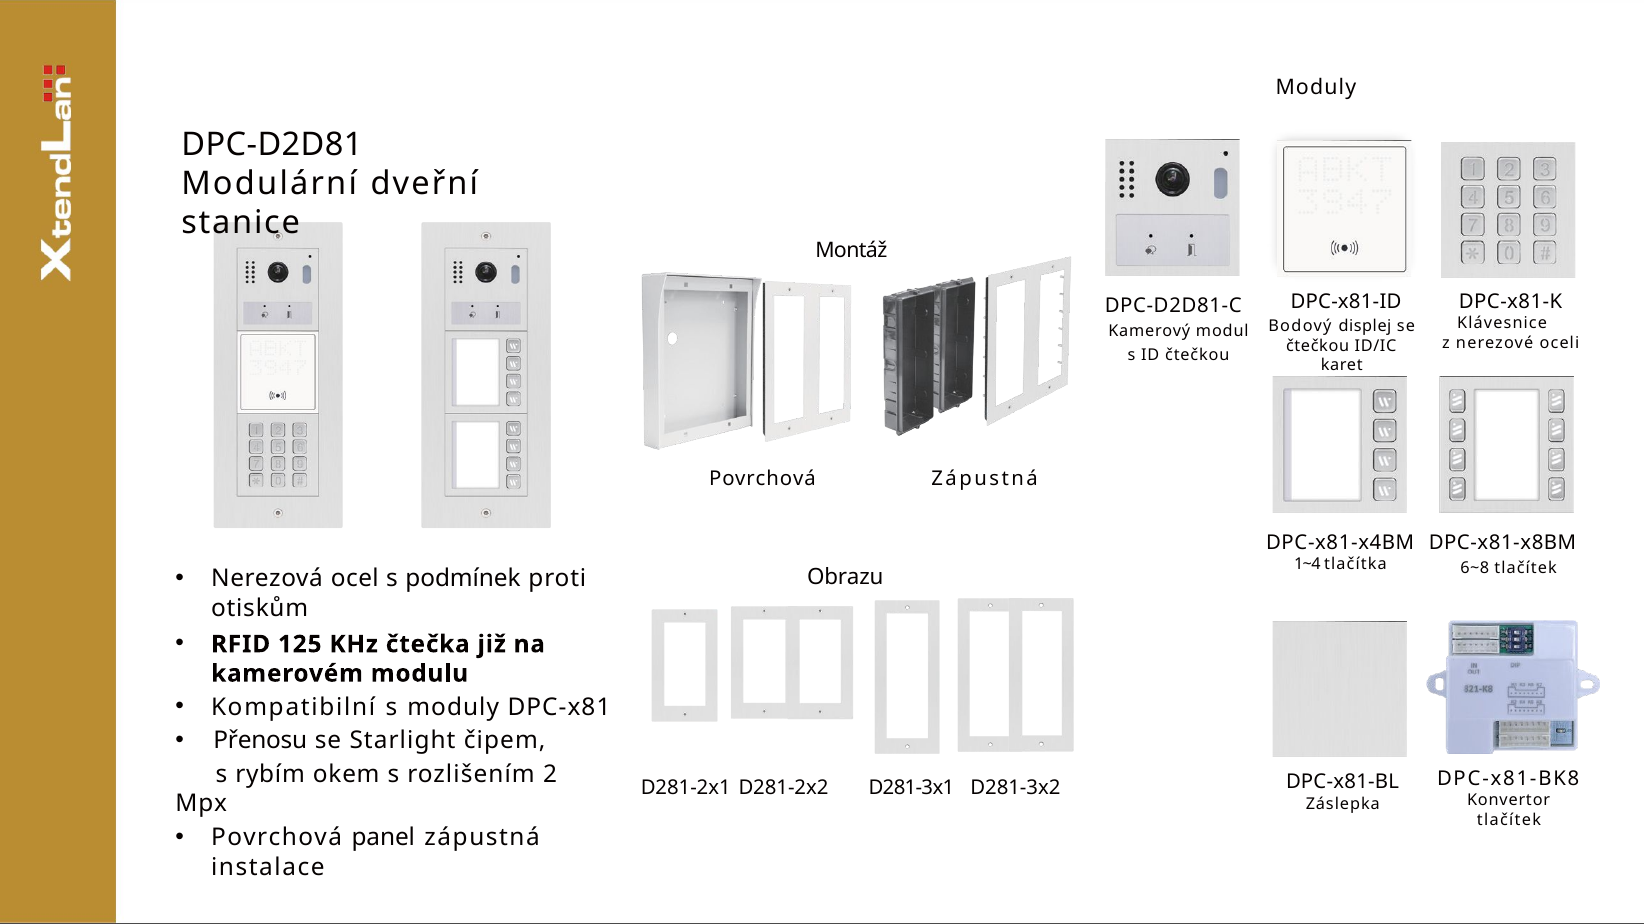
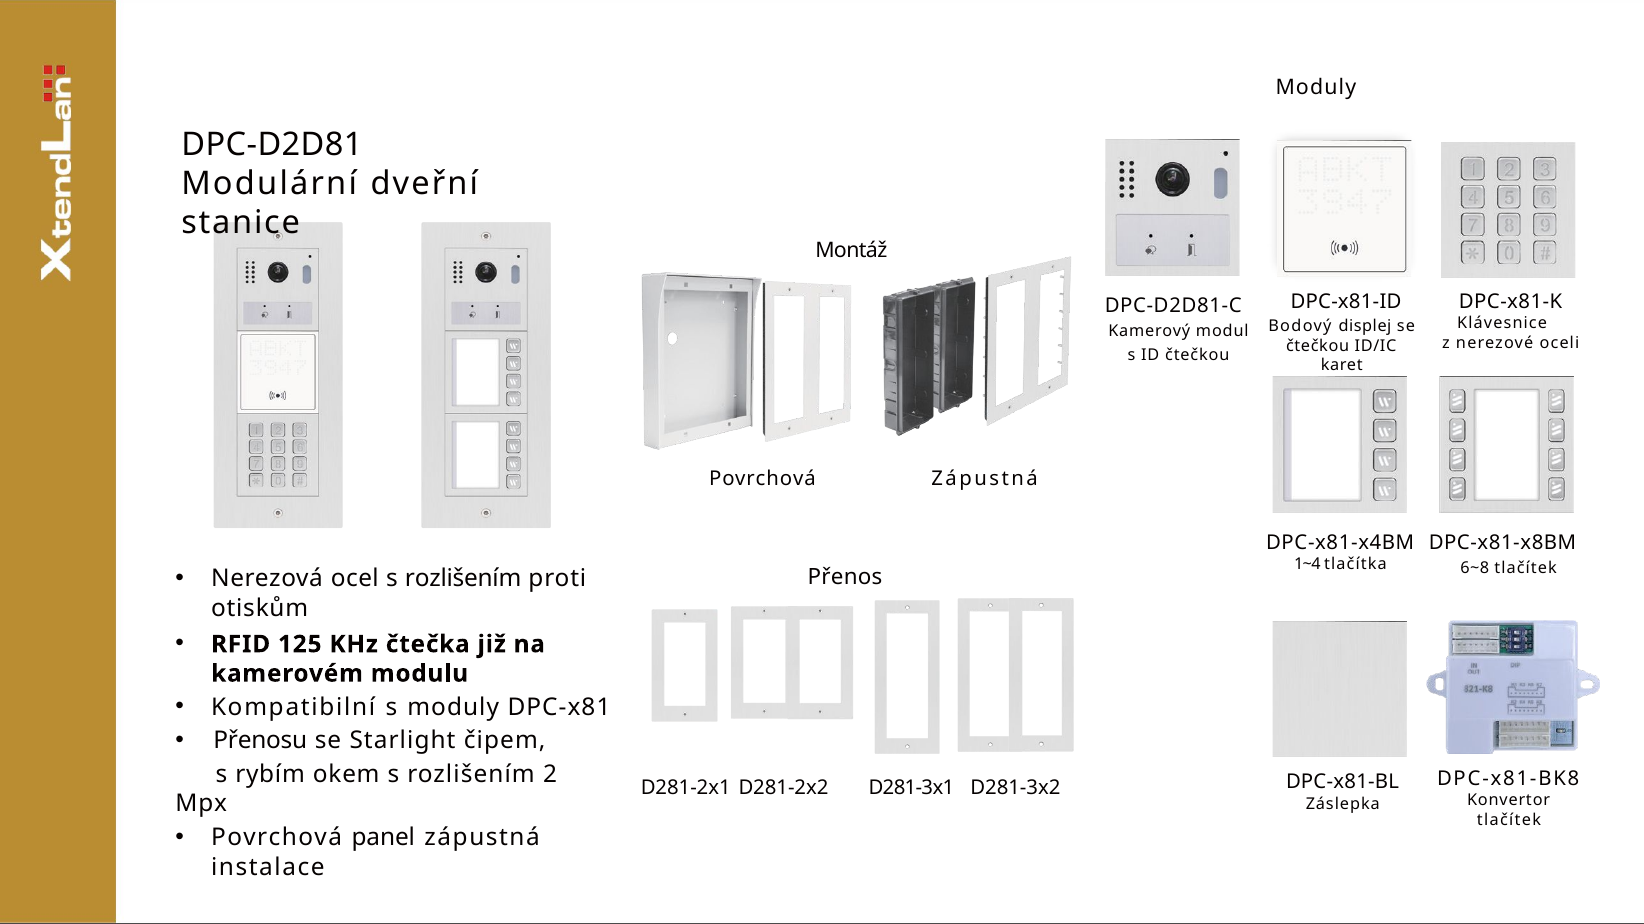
ocel s podmínek: podmínek -> rozlišením
Obrazu: Obrazu -> Přenos
